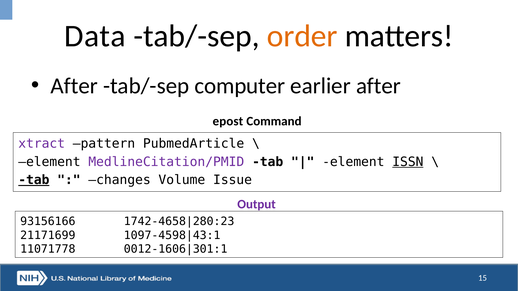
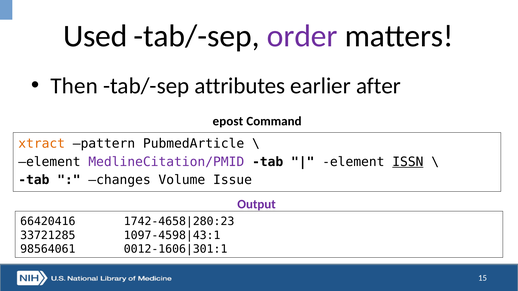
Data: Data -> Used
order colour: orange -> purple
After at (74, 86): After -> Then
computer: computer -> attributes
xtract colour: purple -> orange
tab at (34, 180) underline: present -> none
93156166: 93156166 -> 66420416
21171699: 21171699 -> 33721285
11071778: 11071778 -> 98564061
